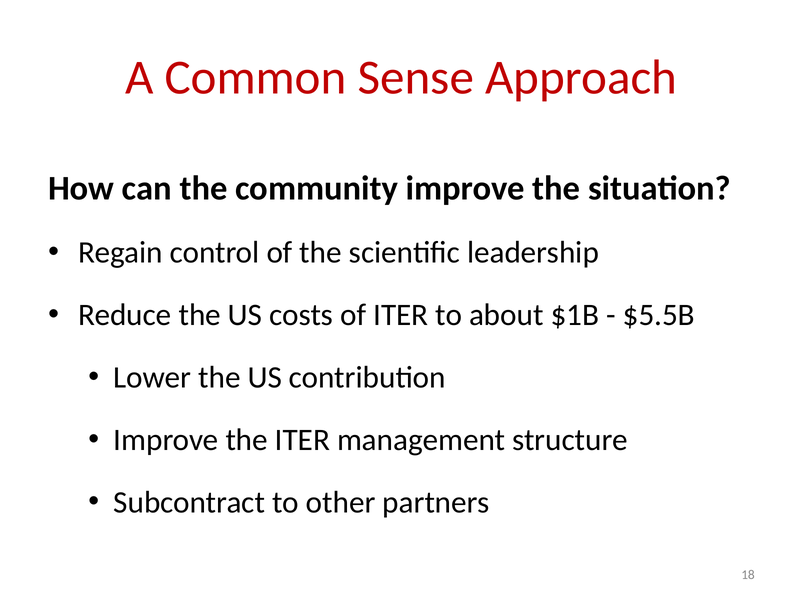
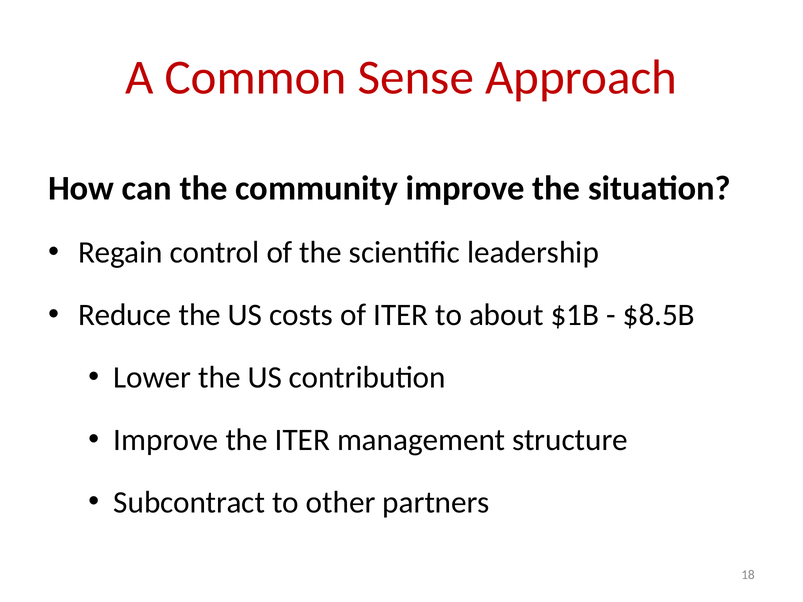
$5.5B: $5.5B -> $8.5B
